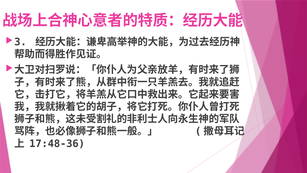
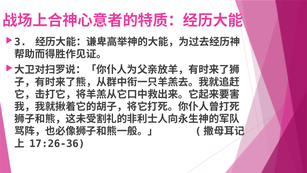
17:48-36: 17:48-36 -> 17:26-36
